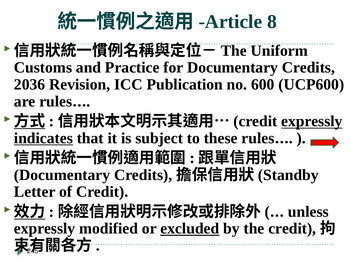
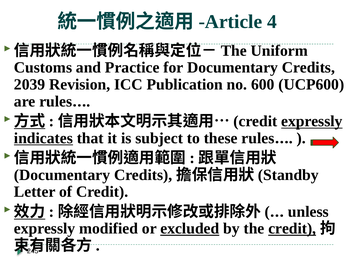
8: 8 -> 4
2036: 2036 -> 2039
credit at (292, 228) underline: none -> present
